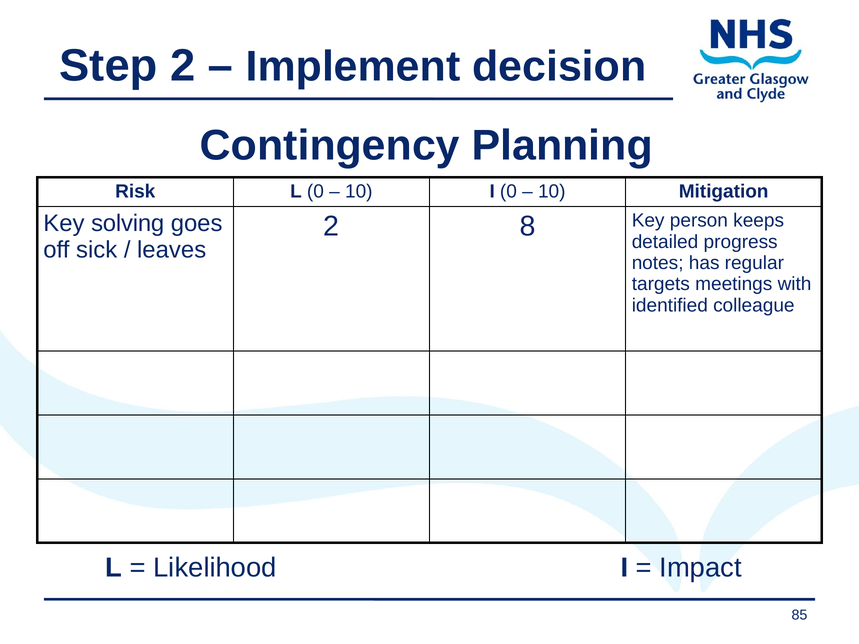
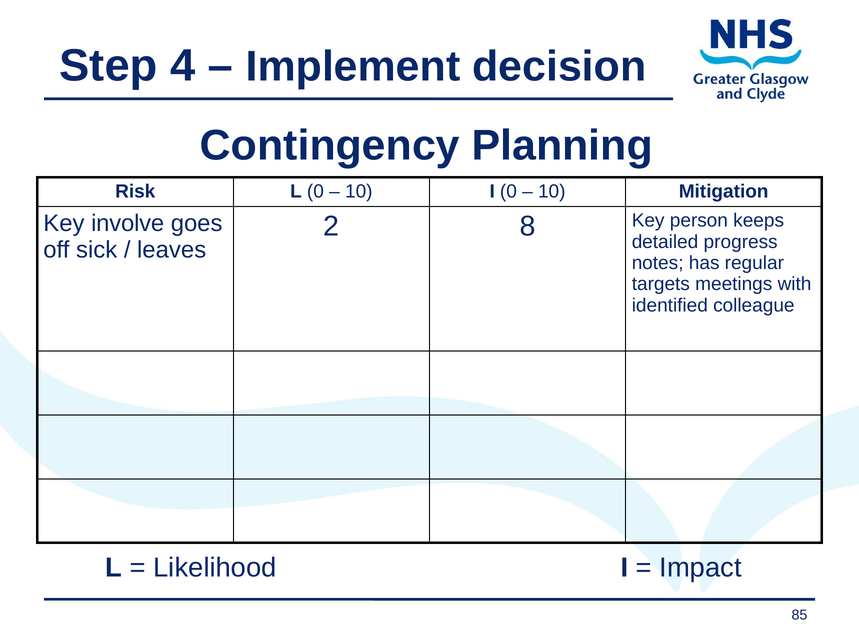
Step 2: 2 -> 4
solving: solving -> involve
